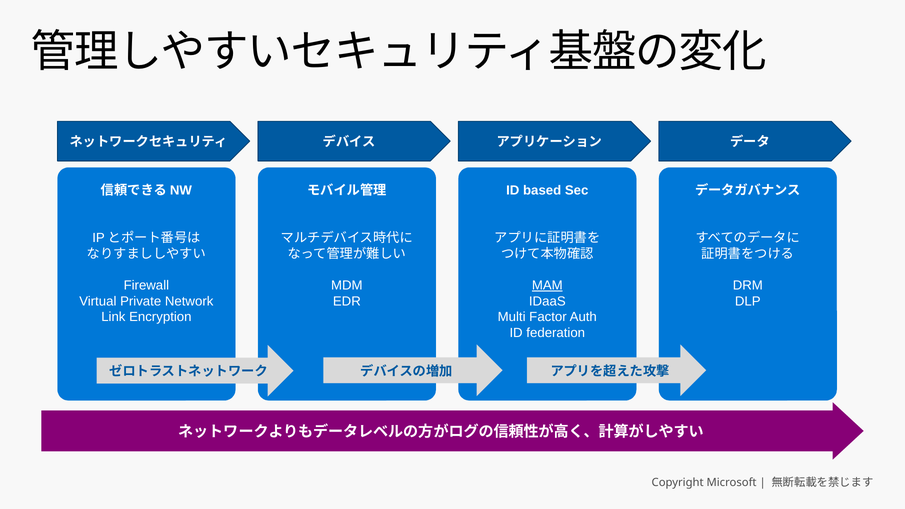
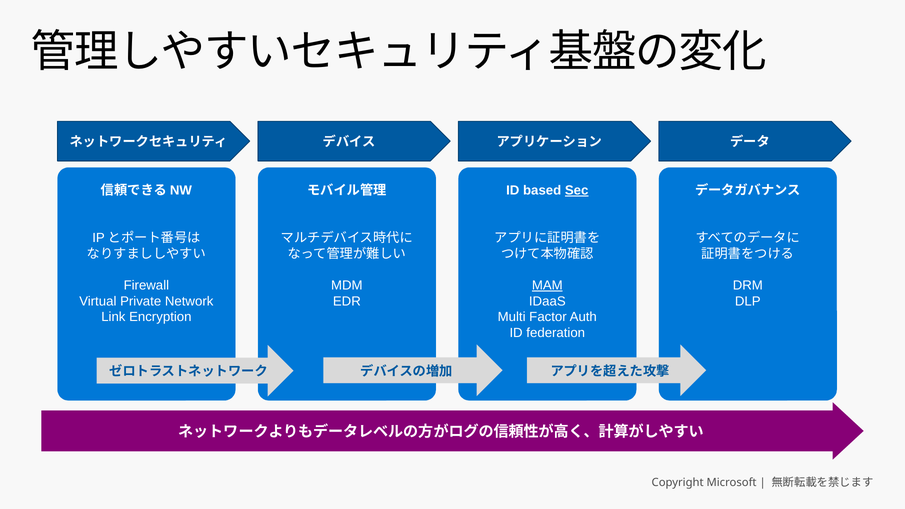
Sec underline: none -> present
